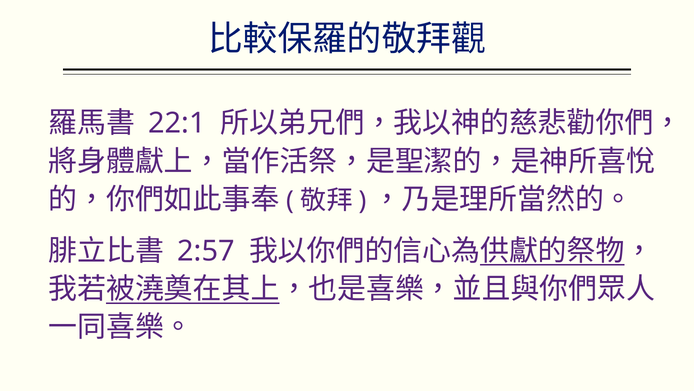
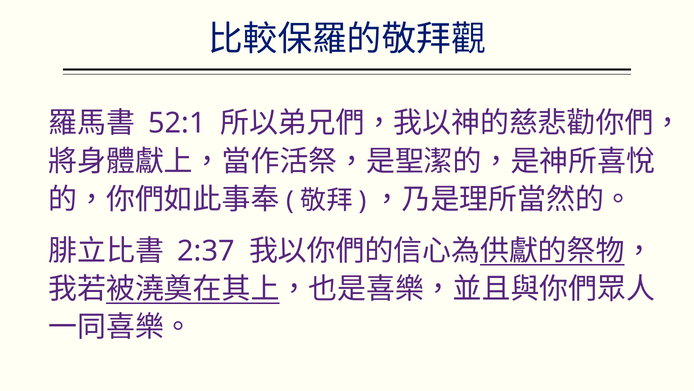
22:1: 22:1 -> 52:1
2:57: 2:57 -> 2:37
